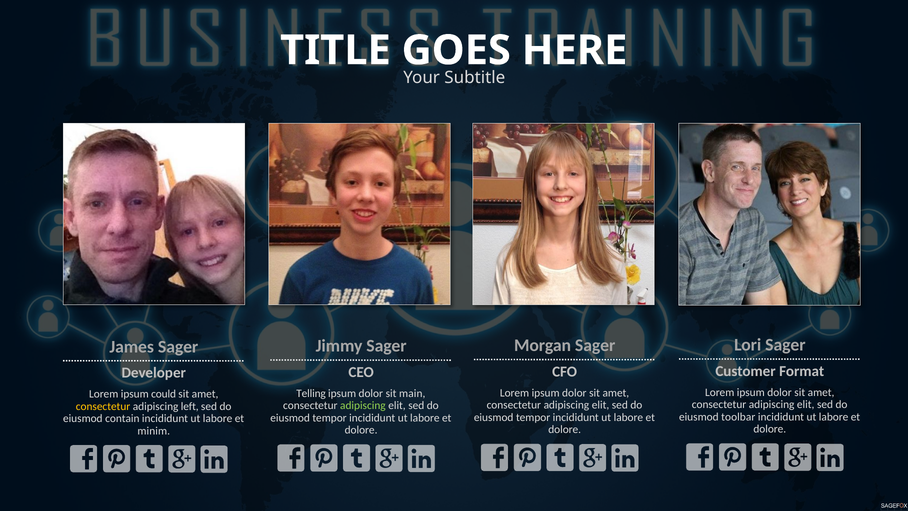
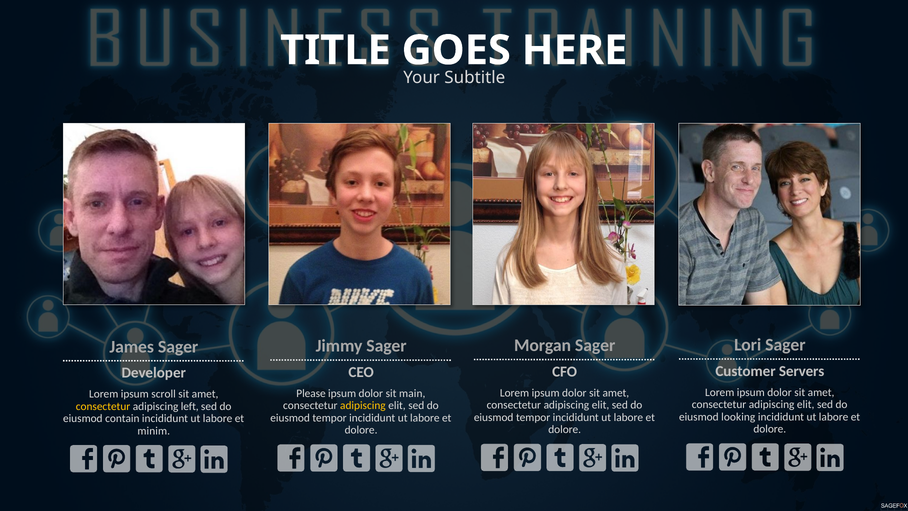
Format: Format -> Servers
Telling: Telling -> Please
could: could -> scroll
adipiscing at (363, 405) colour: light green -> yellow
toolbar: toolbar -> looking
